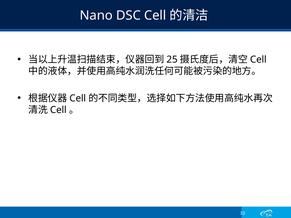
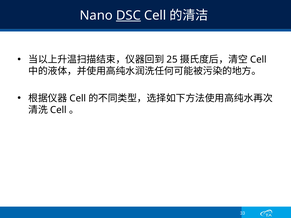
DSC underline: none -> present
